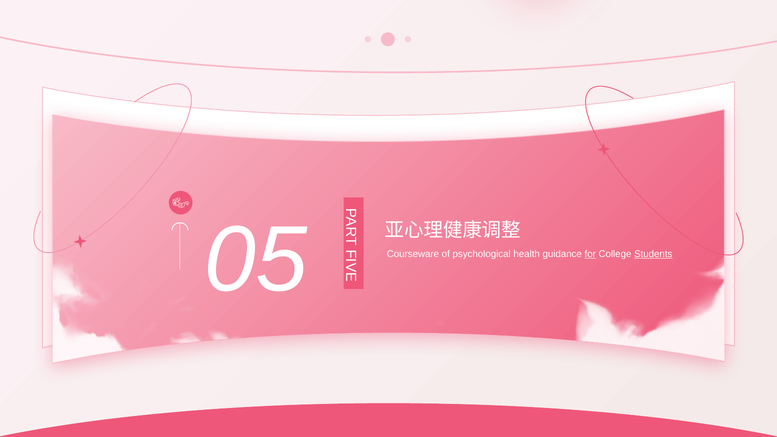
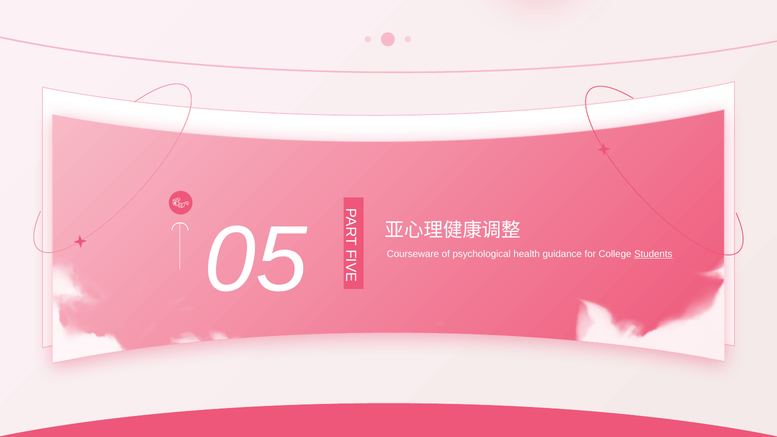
for underline: present -> none
